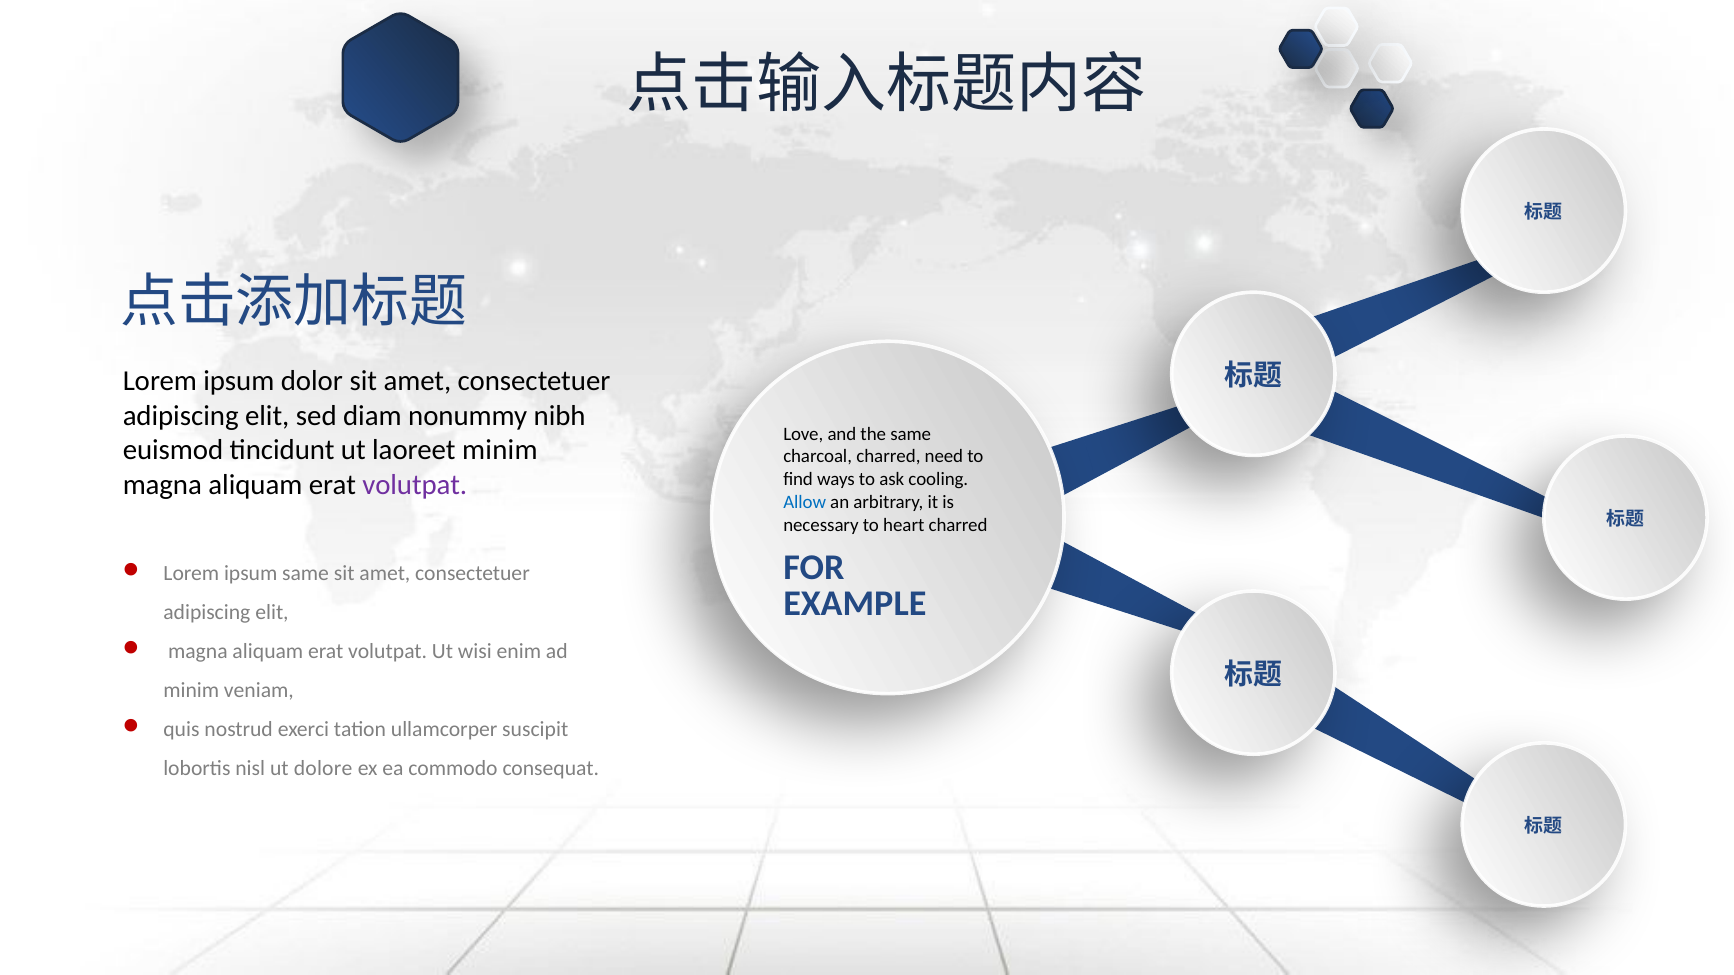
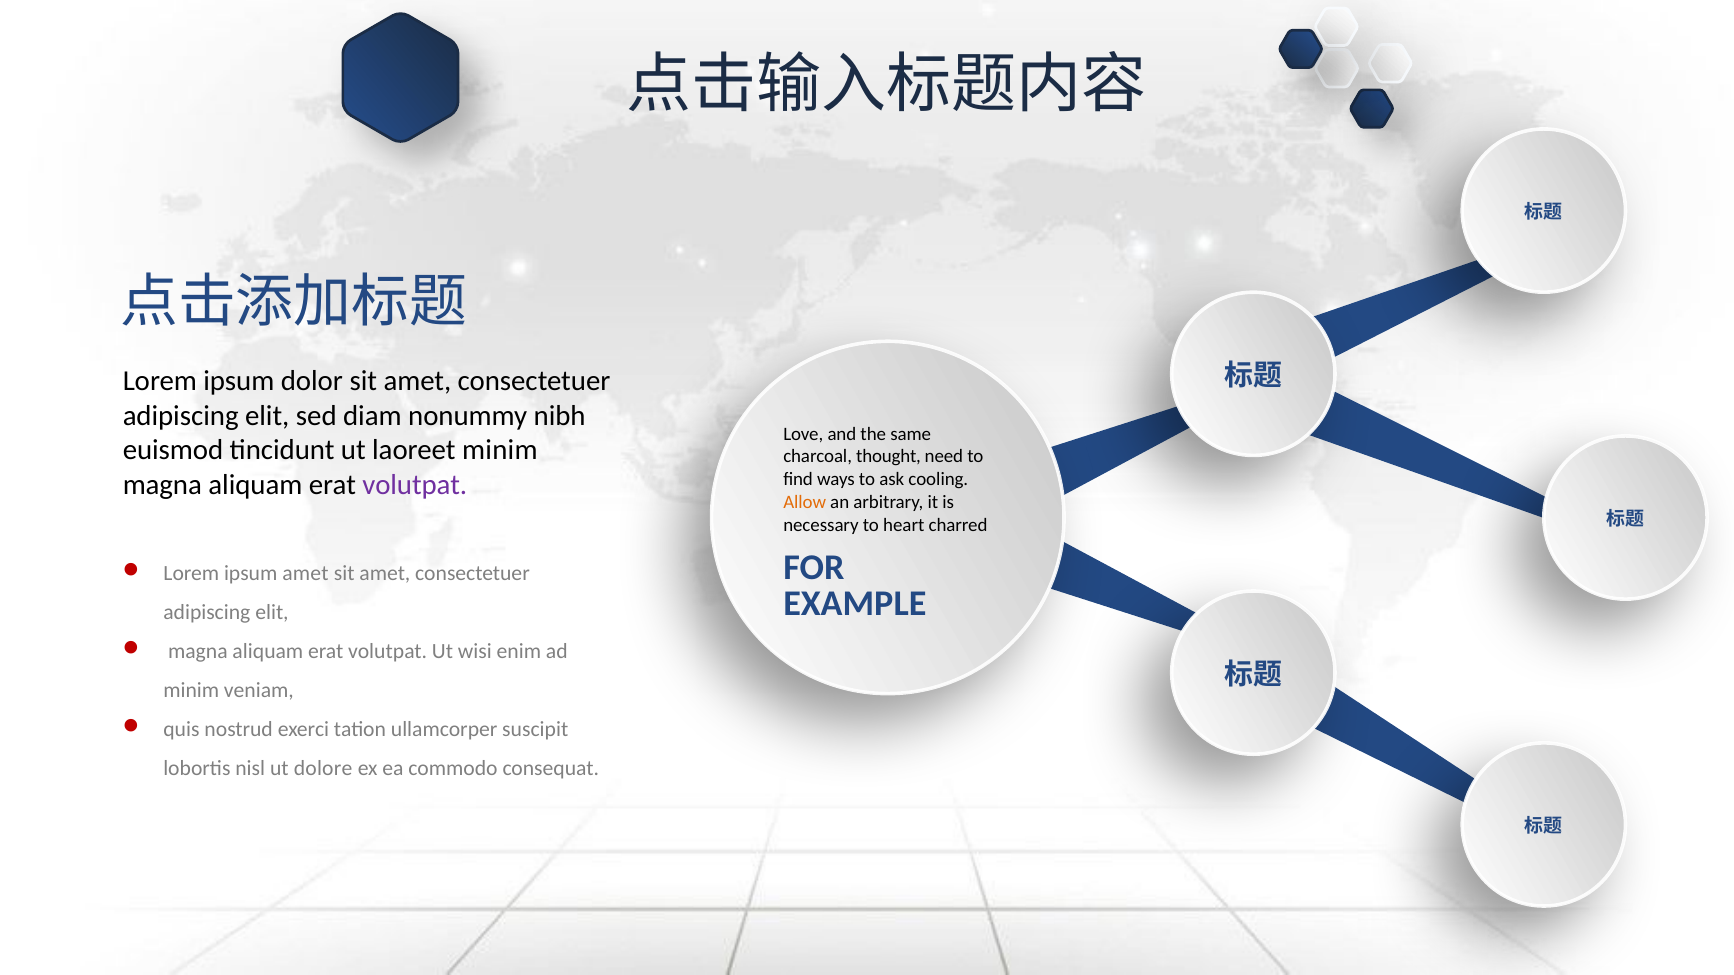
charcoal charred: charred -> thought
Allow colour: blue -> orange
ipsum same: same -> amet
